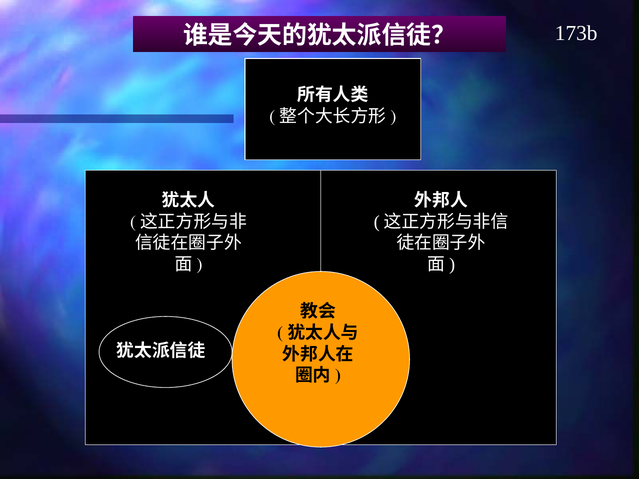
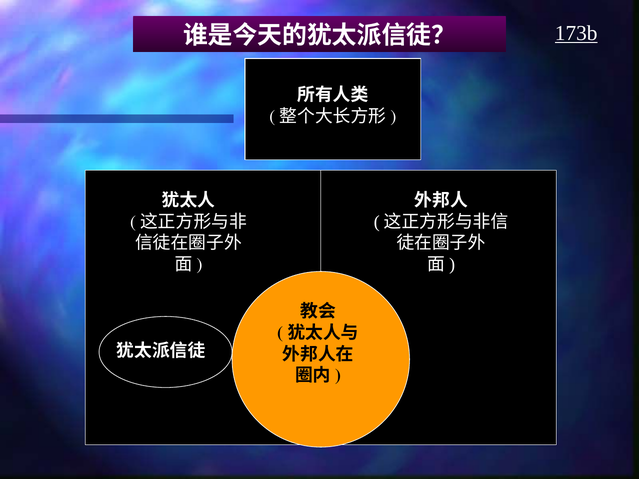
173b underline: none -> present
